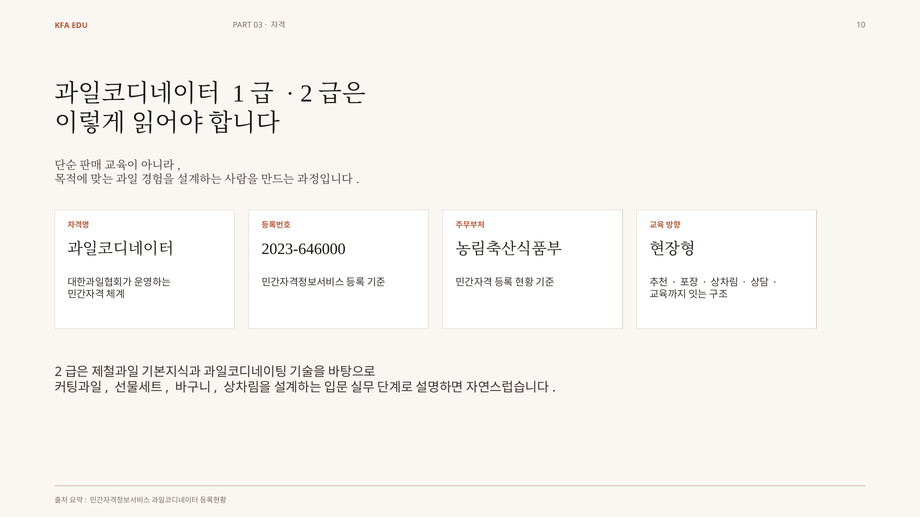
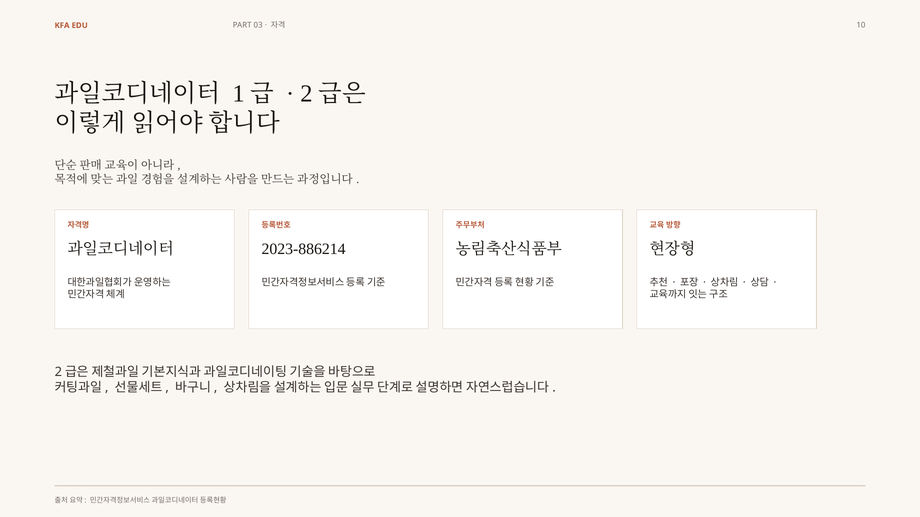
2023-646000: 2023-646000 -> 2023-886214
